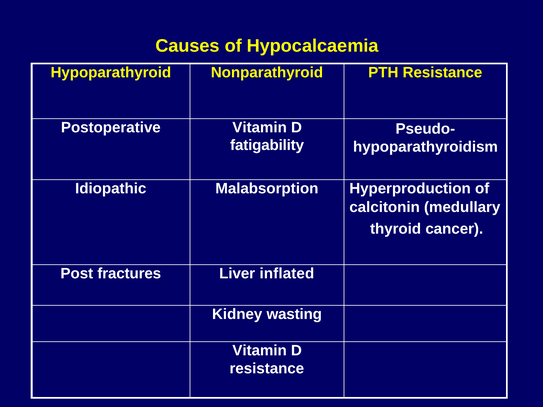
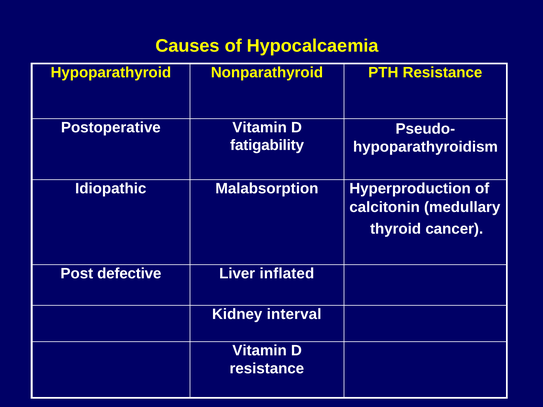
fractures: fractures -> defective
wasting: wasting -> interval
